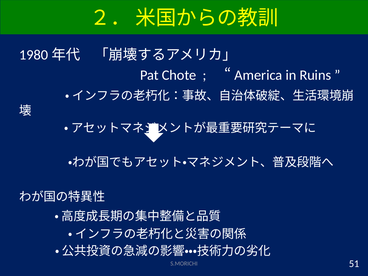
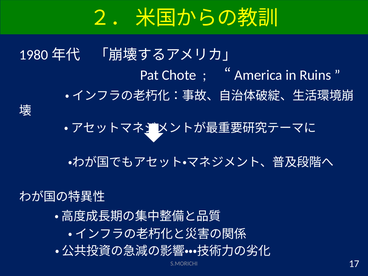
51: 51 -> 17
